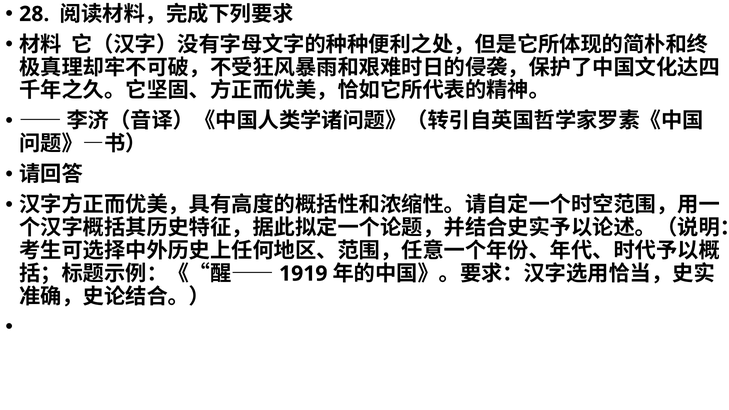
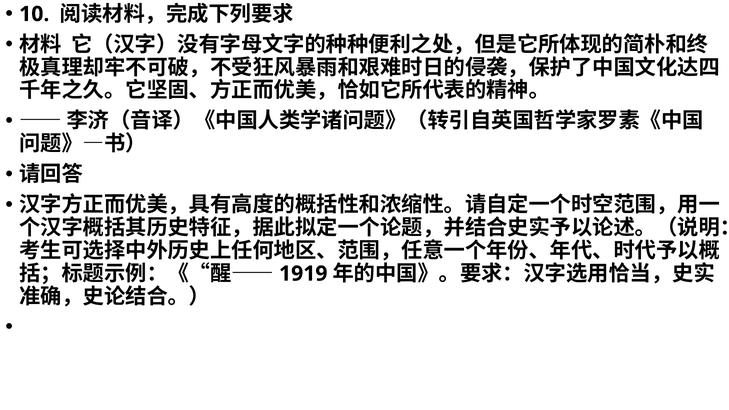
28: 28 -> 10
